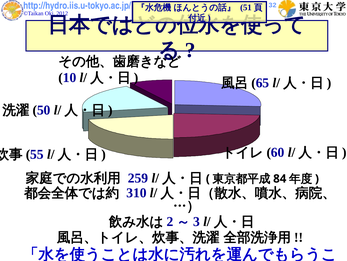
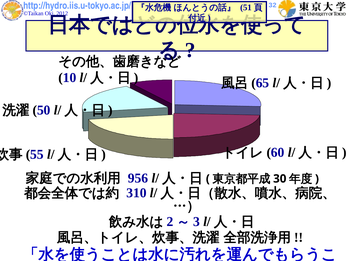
259: 259 -> 956
84: 84 -> 30
